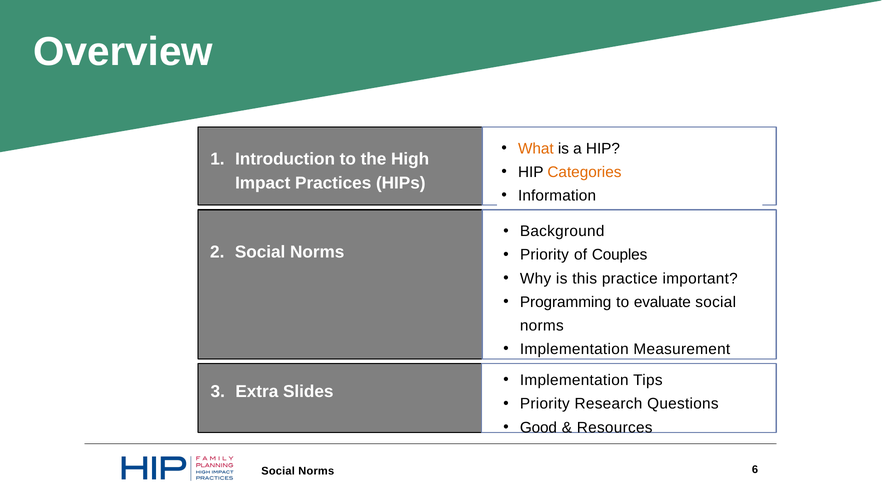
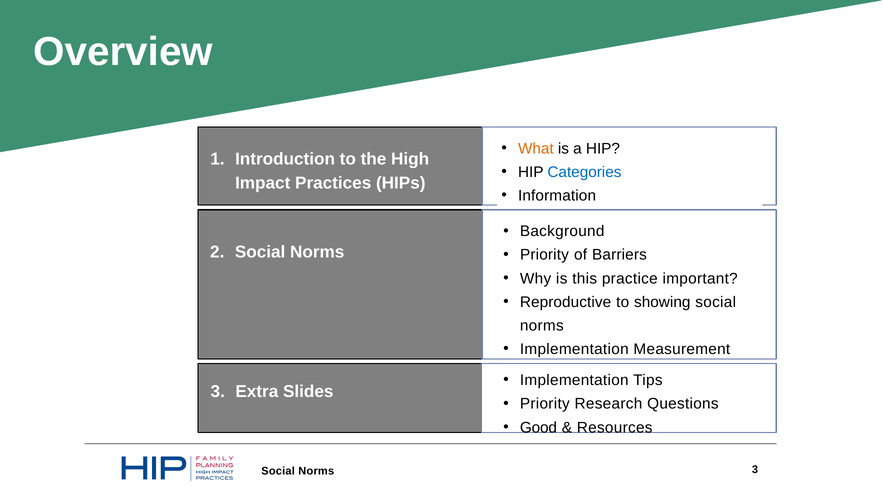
Categories colour: orange -> blue
Couples: Couples -> Barriers
Programming: Programming -> Reproductive
evaluate: evaluate -> showing
Norms 6: 6 -> 3
